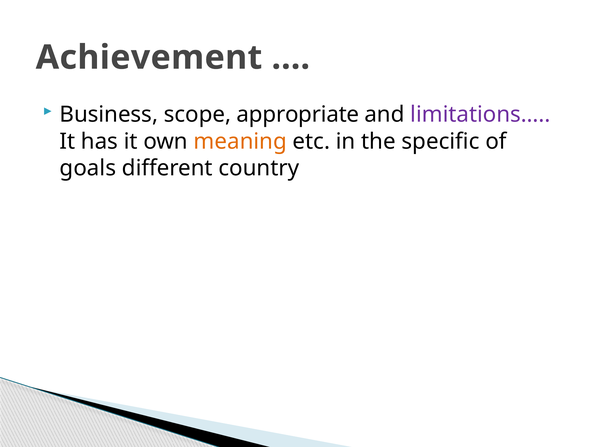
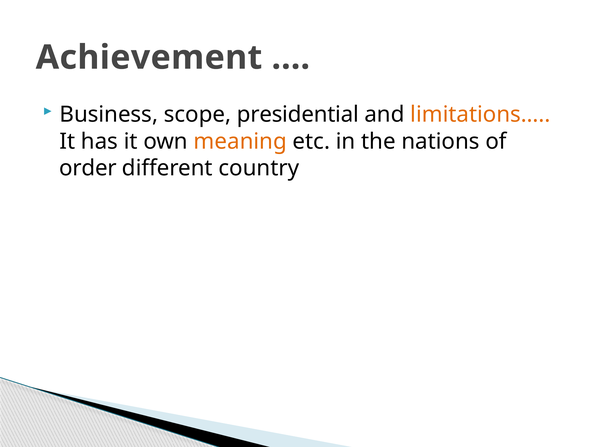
appropriate: appropriate -> presidential
limitations… colour: purple -> orange
specific: specific -> nations
goals: goals -> order
